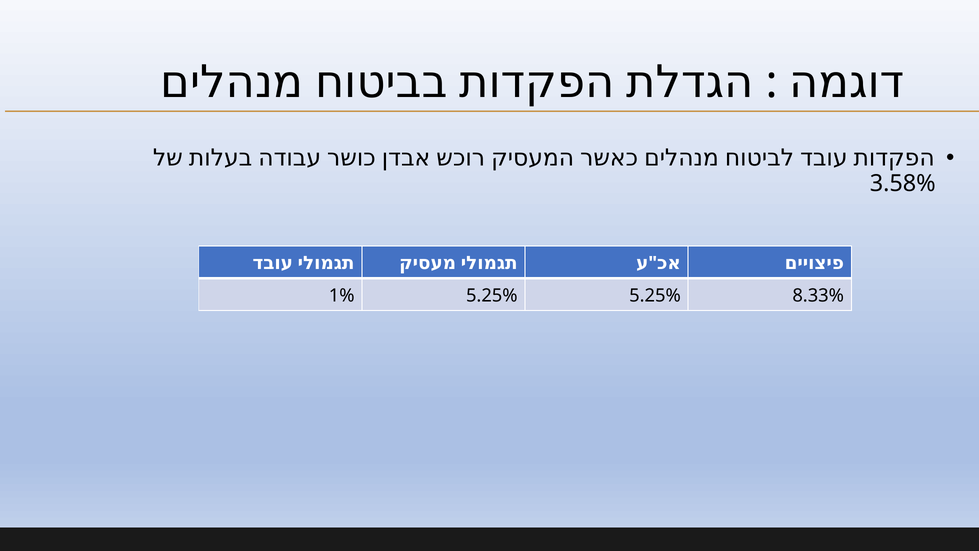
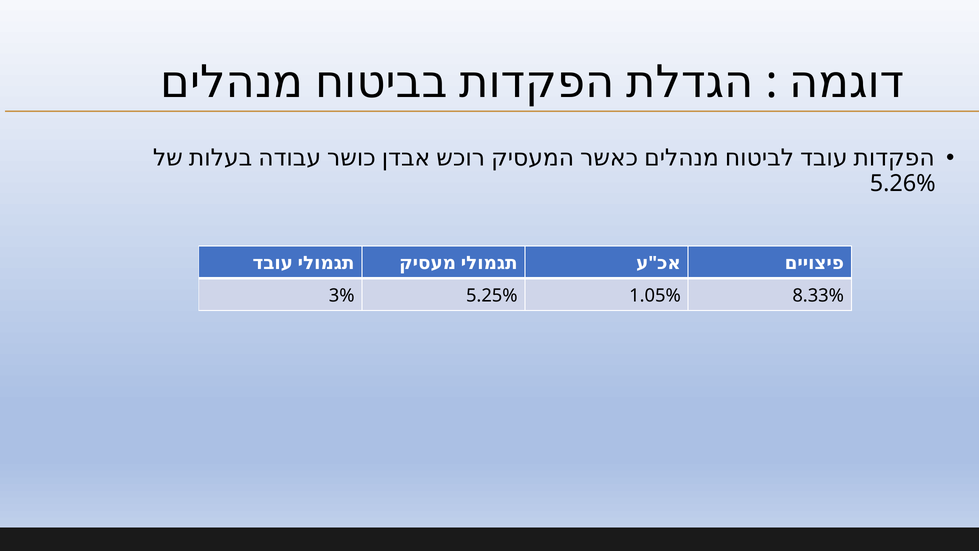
3.58%: 3.58% -> 5.26%
1%: 1% -> 3%
5.25% 5.25%: 5.25% -> 1.05%
